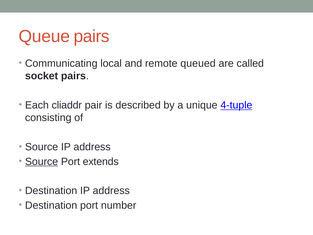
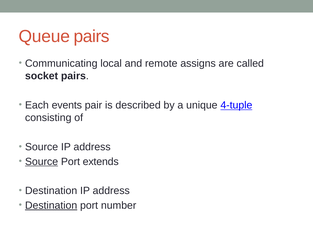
queued: queued -> assigns
cliaddr: cliaddr -> events
Destination at (51, 205) underline: none -> present
